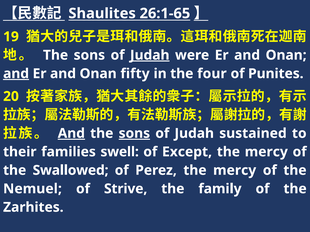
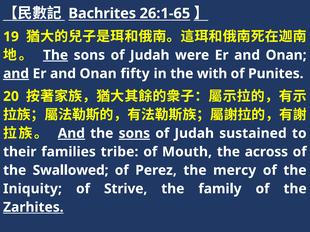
Shaulites: Shaulites -> Bachrites
The at (56, 55) underline: none -> present
Judah at (150, 55) underline: present -> none
four: four -> with
swell: swell -> tribe
Except: Except -> Mouth
mercy at (266, 152): mercy -> across
Nemuel: Nemuel -> Iniquity
Zarhites underline: none -> present
